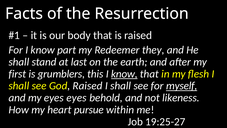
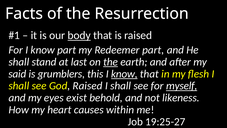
body underline: none -> present
Redeemer they: they -> part
the at (111, 62) underline: none -> present
first: first -> said
eyes eyes: eyes -> exist
pursue: pursue -> causes
